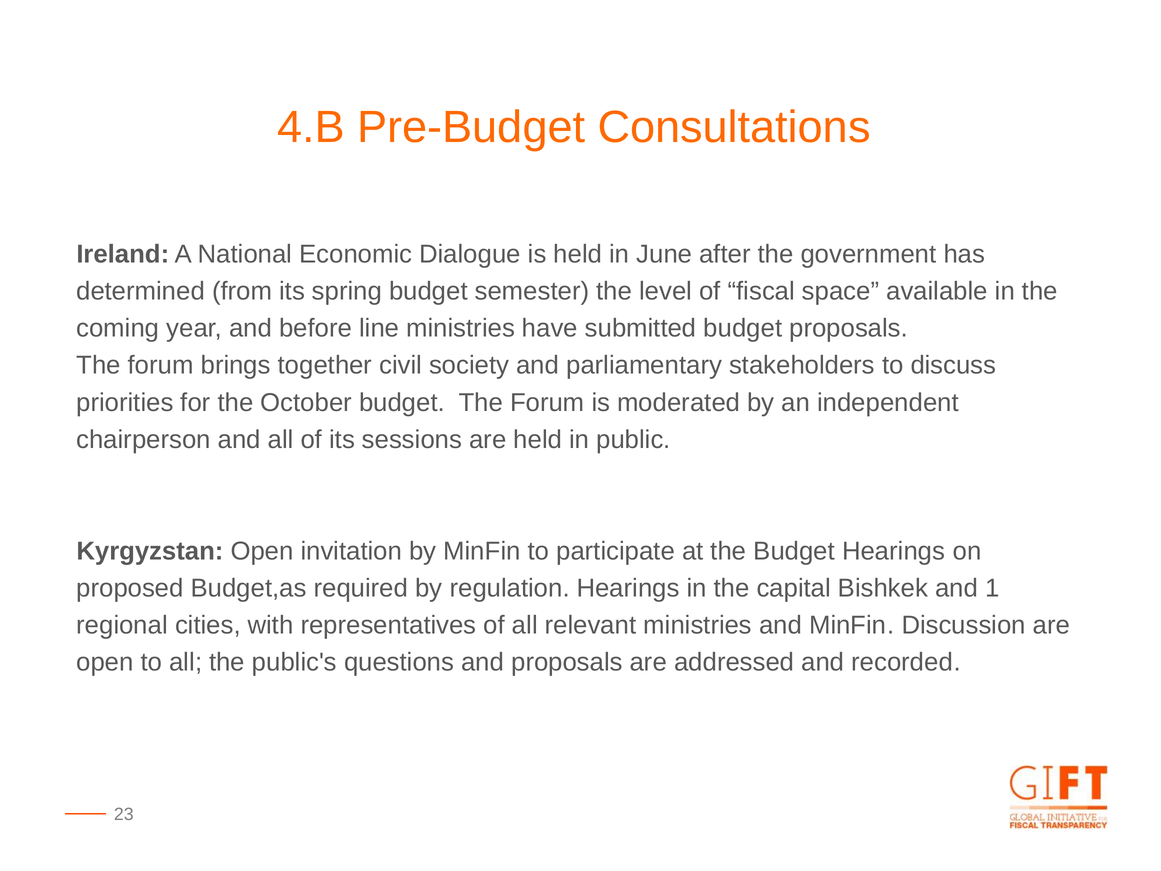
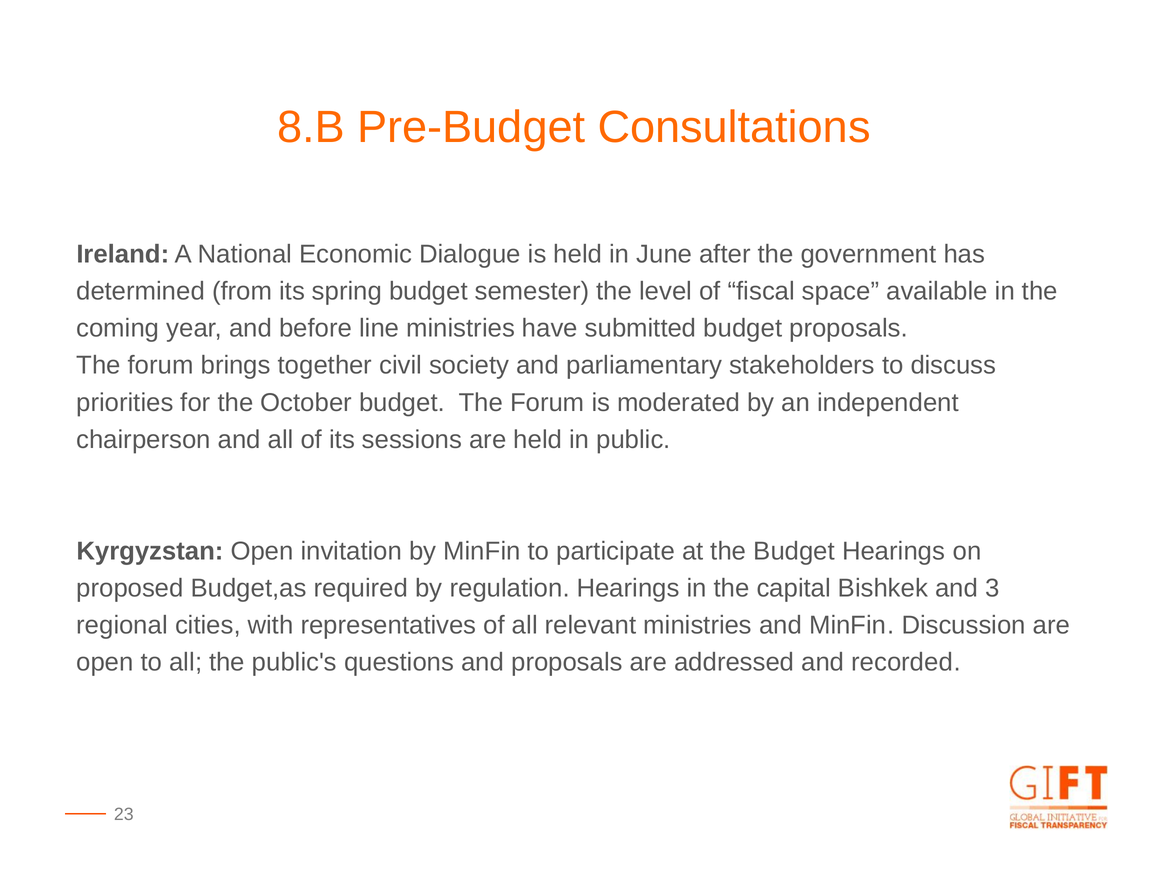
4.B: 4.B -> 8.B
1: 1 -> 3
